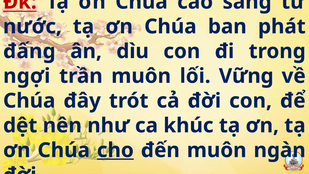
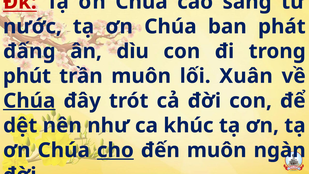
ngợi: ngợi -> phút
Vững: Vững -> Xuân
Chúa at (29, 101) underline: none -> present
